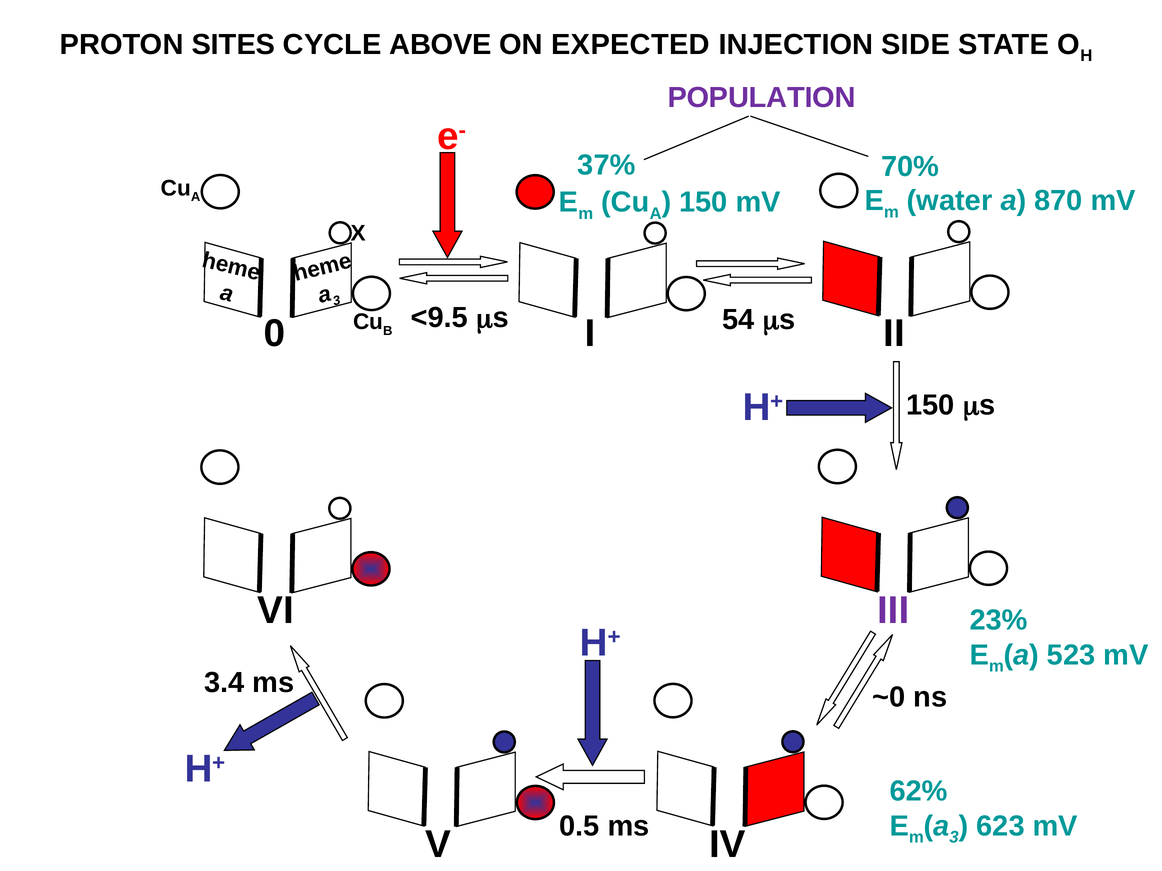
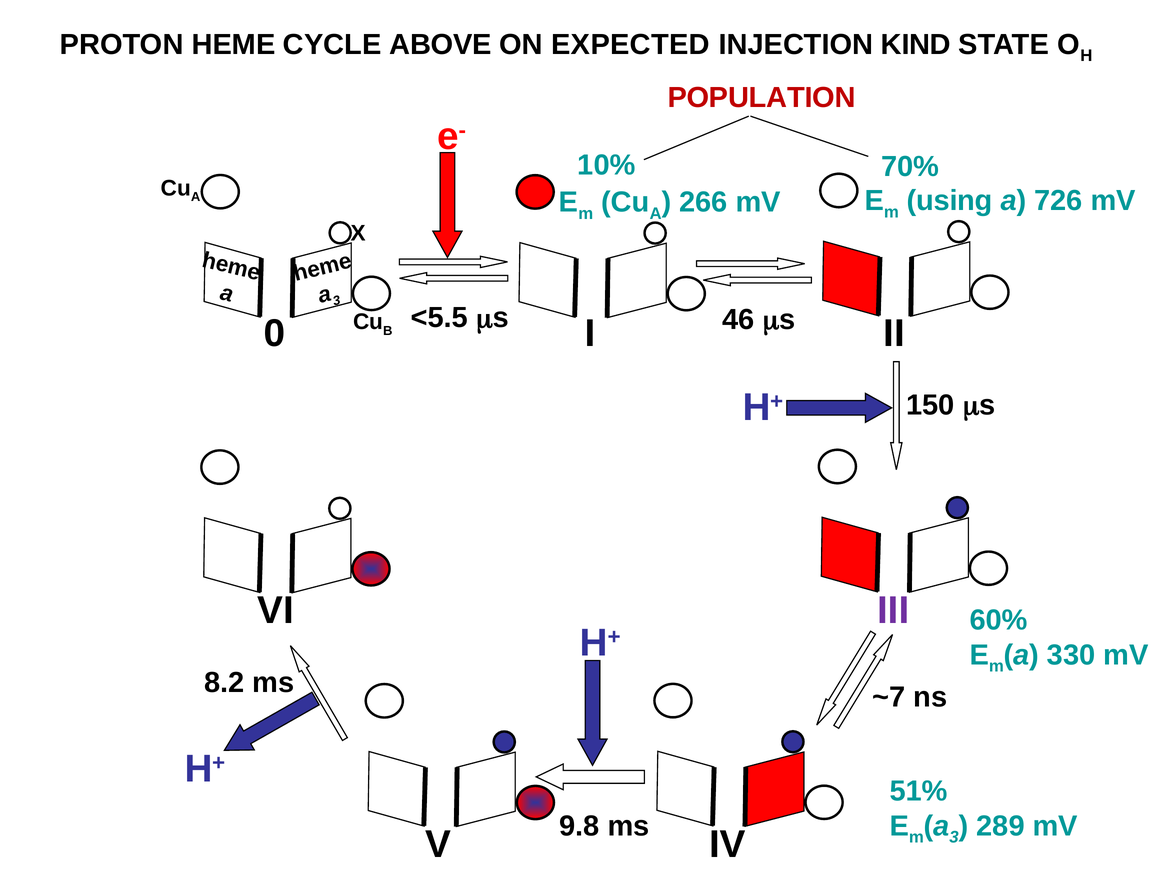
SITES: SITES -> HEME
SIDE: SIDE -> KIND
POPULATION colour: purple -> red
37%: 37% -> 10%
150 at (703, 202): 150 -> 266
water: water -> using
870: 870 -> 726
<9.5: <9.5 -> <5.5
54: 54 -> 46
23%: 23% -> 60%
523: 523 -> 330
3.4: 3.4 -> 8.2
~0: ~0 -> ~7
62%: 62% -> 51%
623: 623 -> 289
0.5: 0.5 -> 9.8
